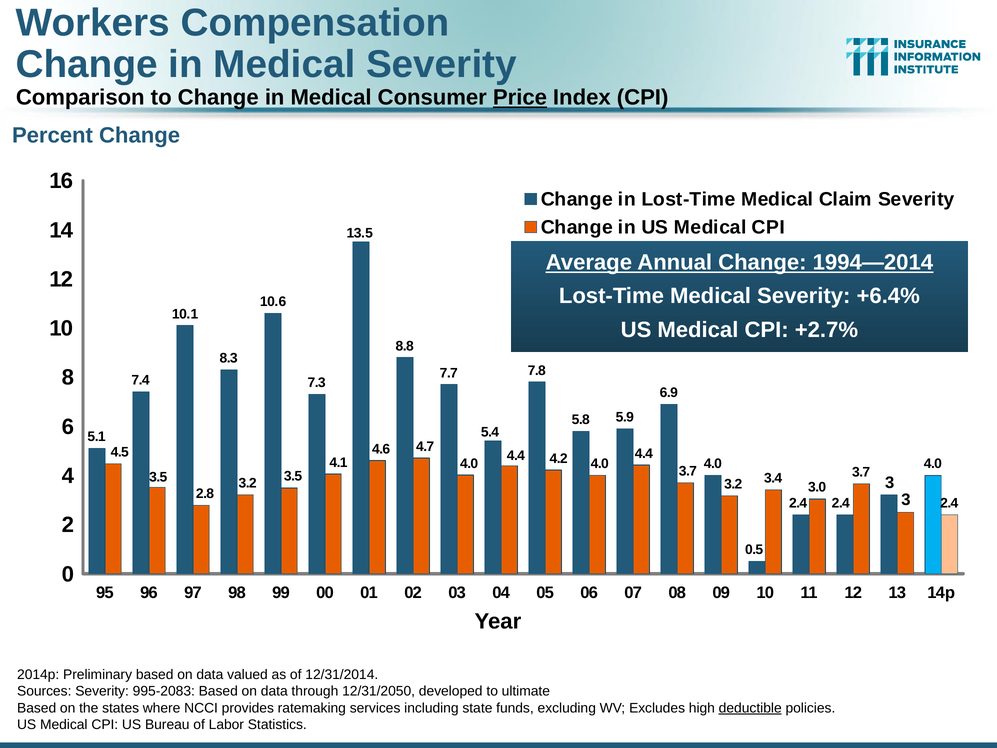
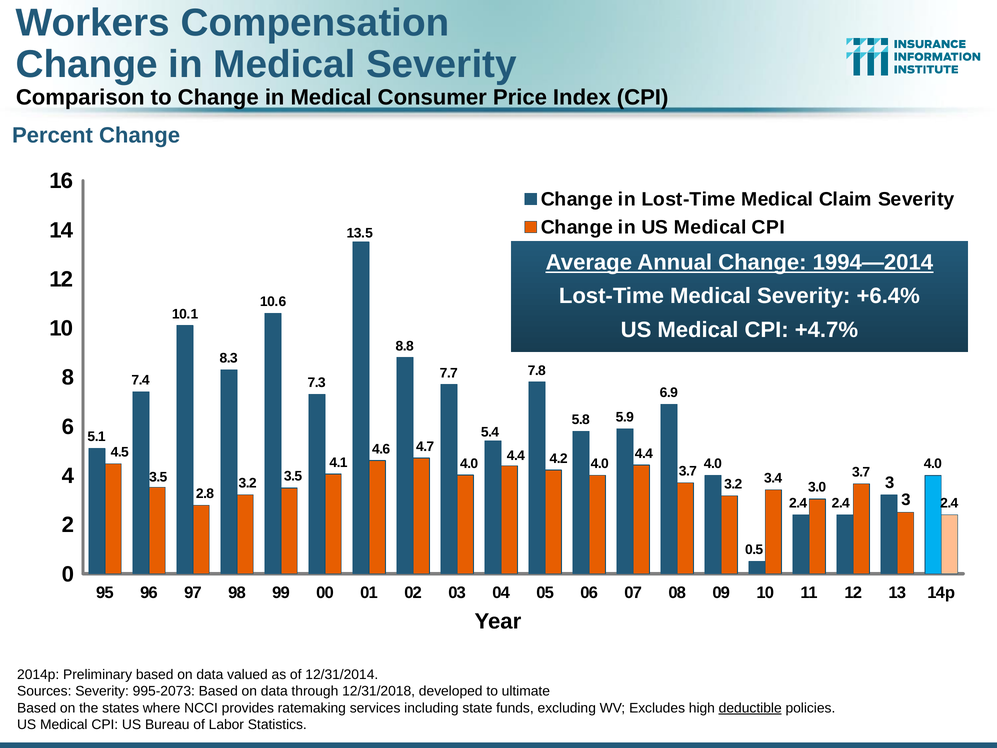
Price underline: present -> none
+2.7%: +2.7% -> +4.7%
995-2083: 995-2083 -> 995-2073
12/31/2050: 12/31/2050 -> 12/31/2018
